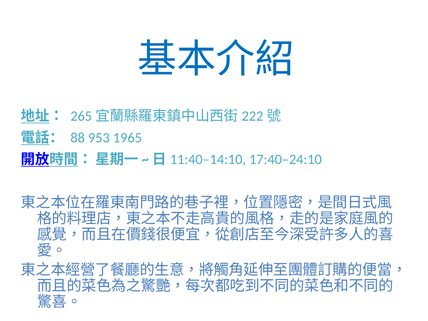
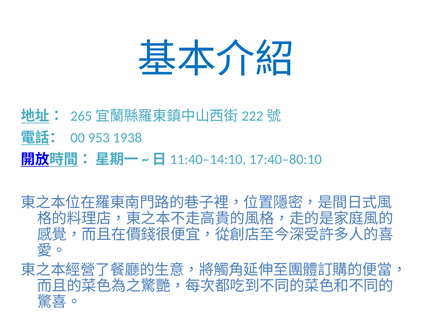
88: 88 -> 00
1965: 1965 -> 1938
17:40–24:10: 17:40–24:10 -> 17:40–80:10
